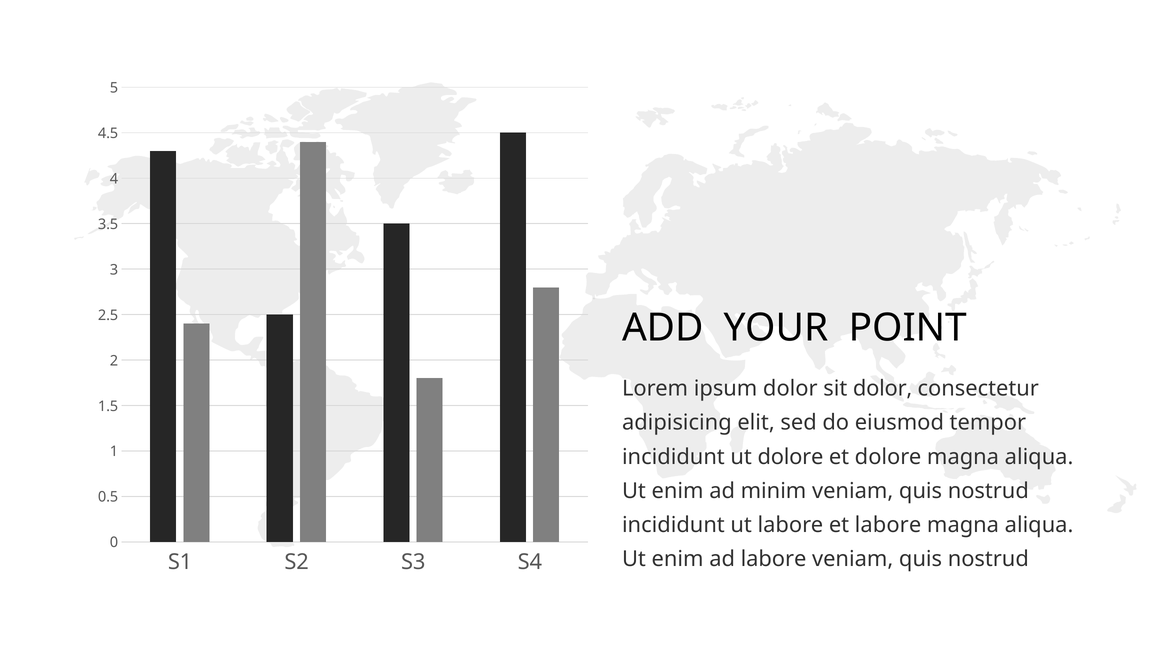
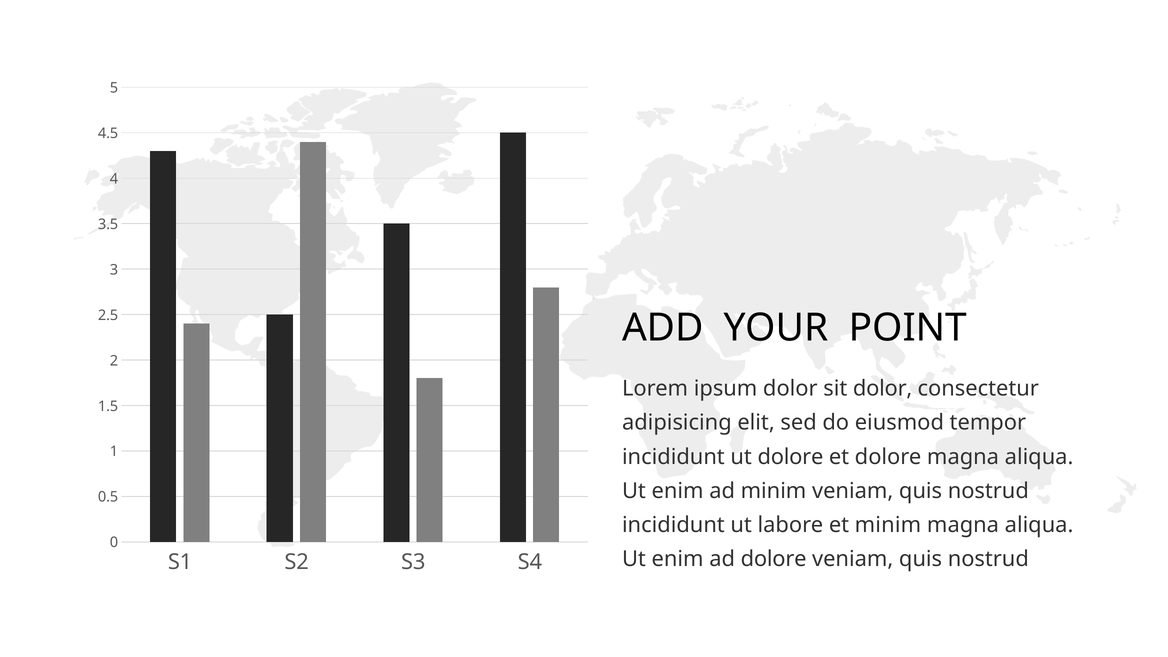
et labore: labore -> minim
ad labore: labore -> dolore
